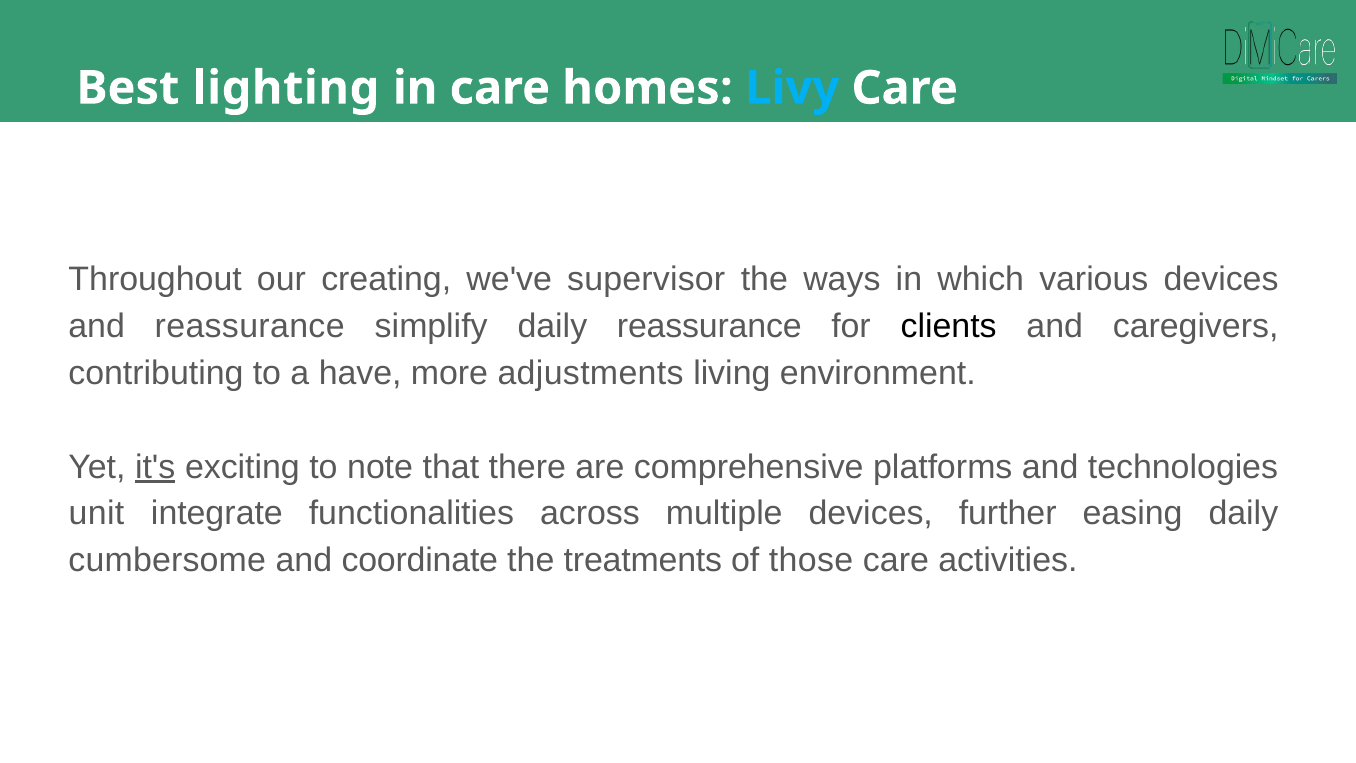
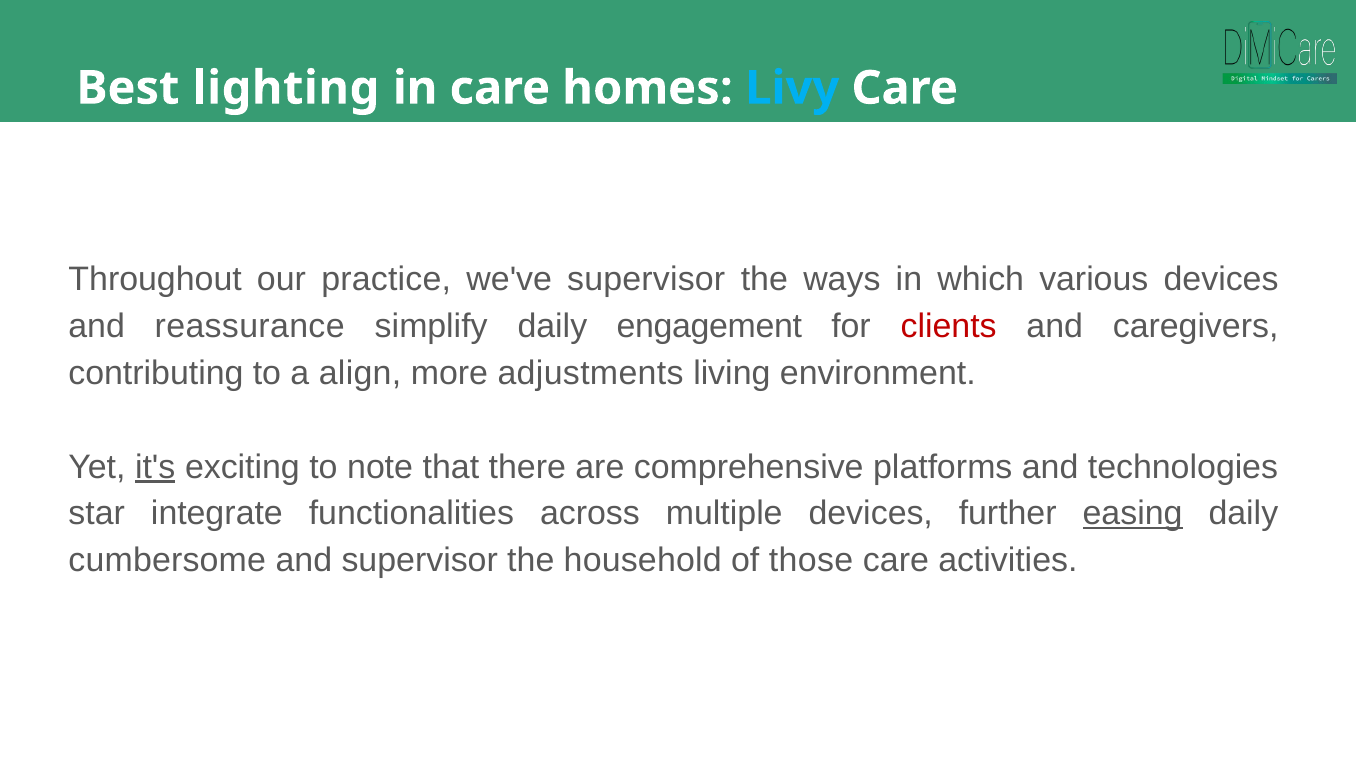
creating: creating -> practice
daily reassurance: reassurance -> engagement
clients colour: black -> red
have: have -> align
unit: unit -> star
easing underline: none -> present
and coordinate: coordinate -> supervisor
treatments: treatments -> household
